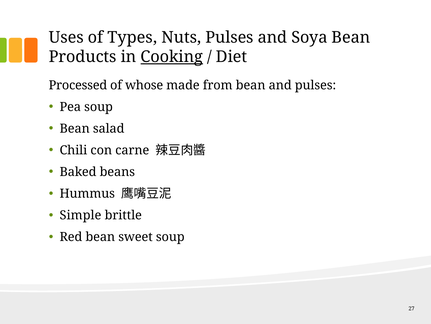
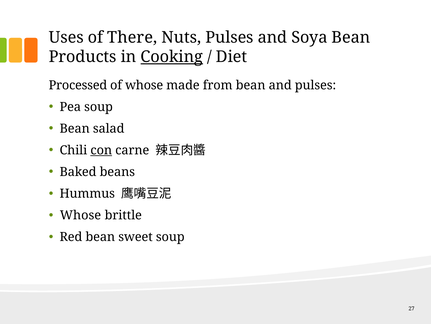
Types: Types -> There
con underline: none -> present
Simple at (80, 215): Simple -> Whose
